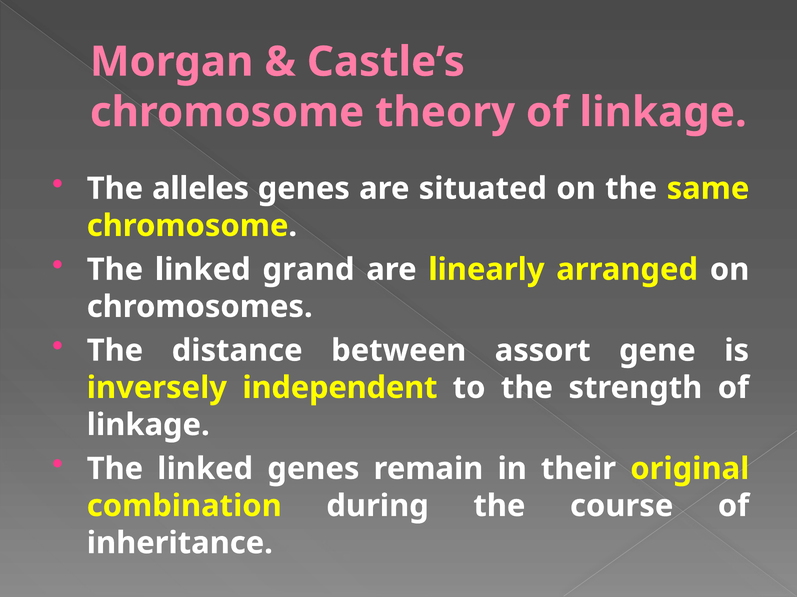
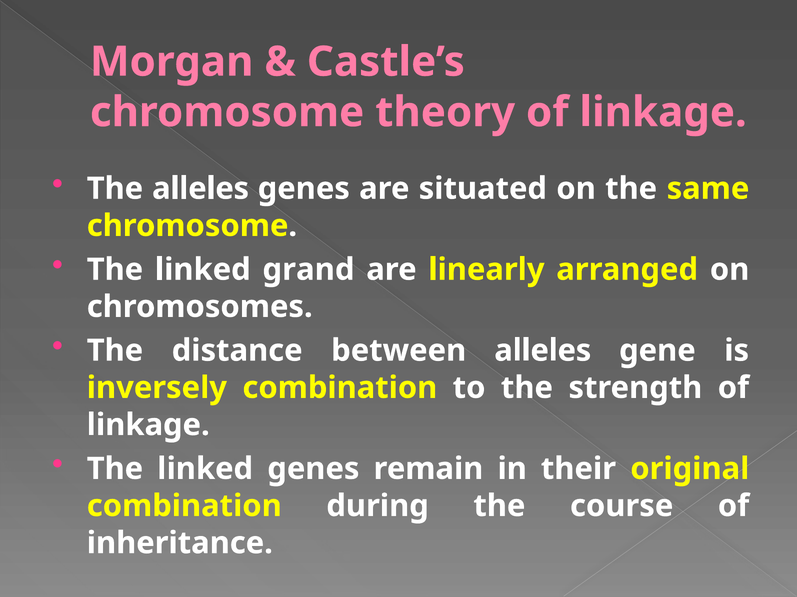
between assort: assort -> alleles
inversely independent: independent -> combination
